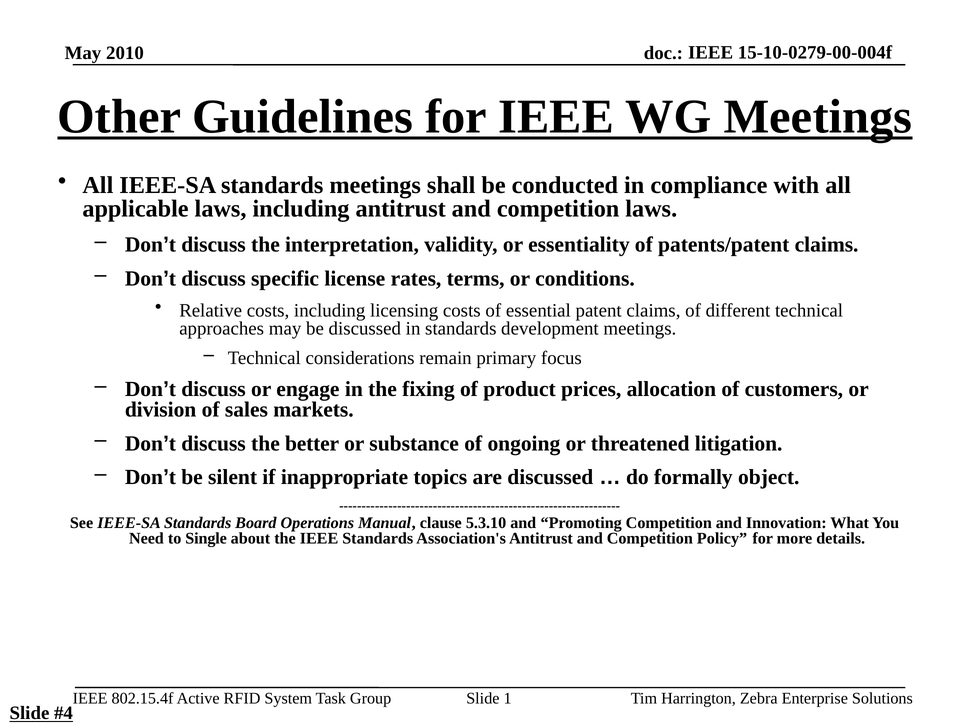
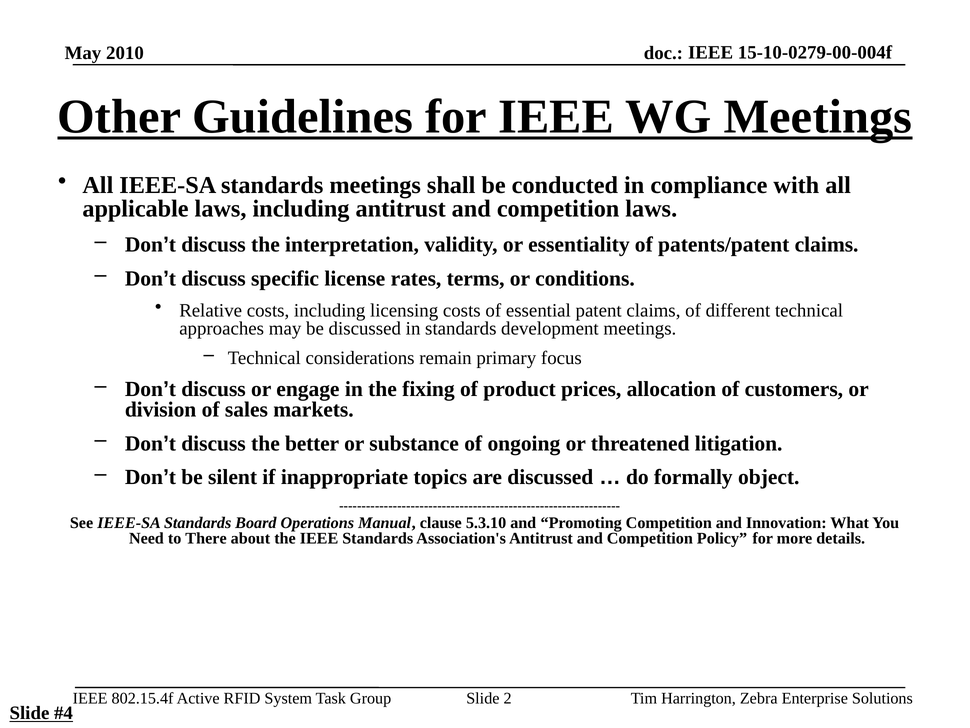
Single: Single -> There
1: 1 -> 2
